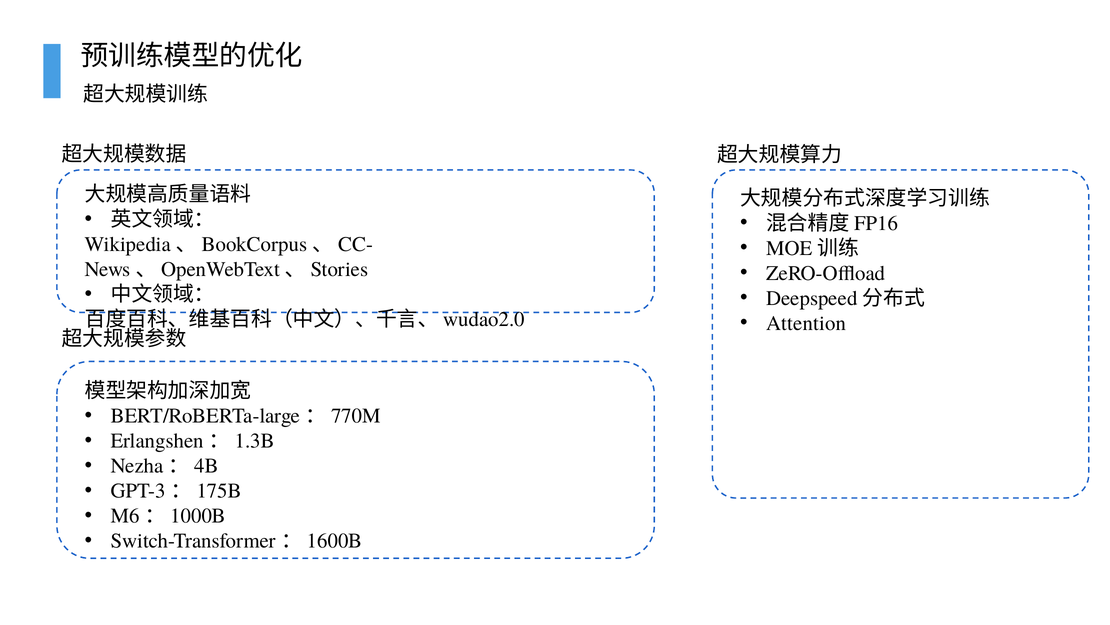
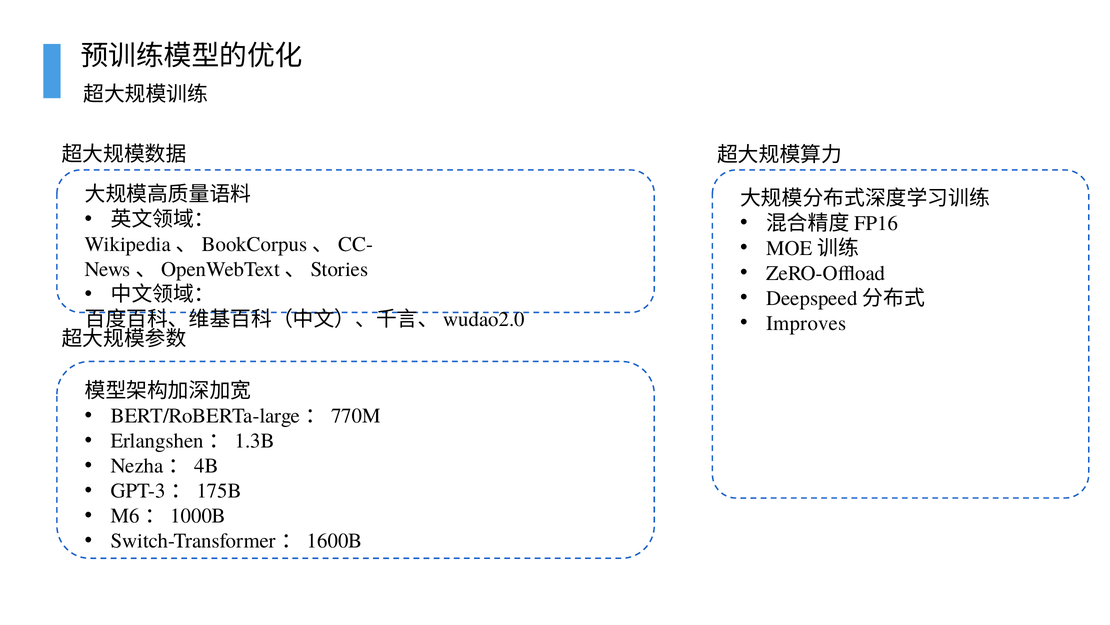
Attention: Attention -> Improves
